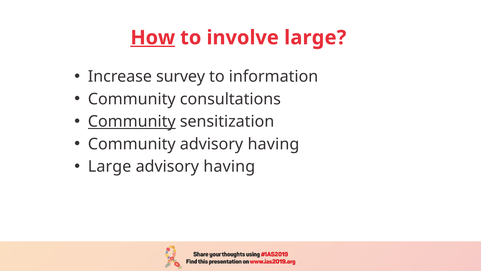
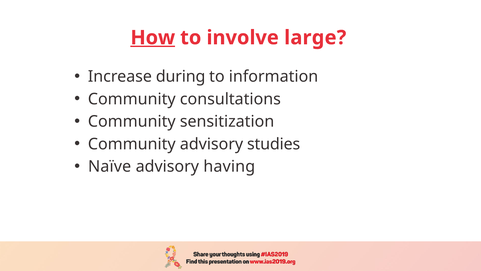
survey: survey -> during
Community at (132, 121) underline: present -> none
Community advisory having: having -> studies
Large at (110, 166): Large -> Naïve
